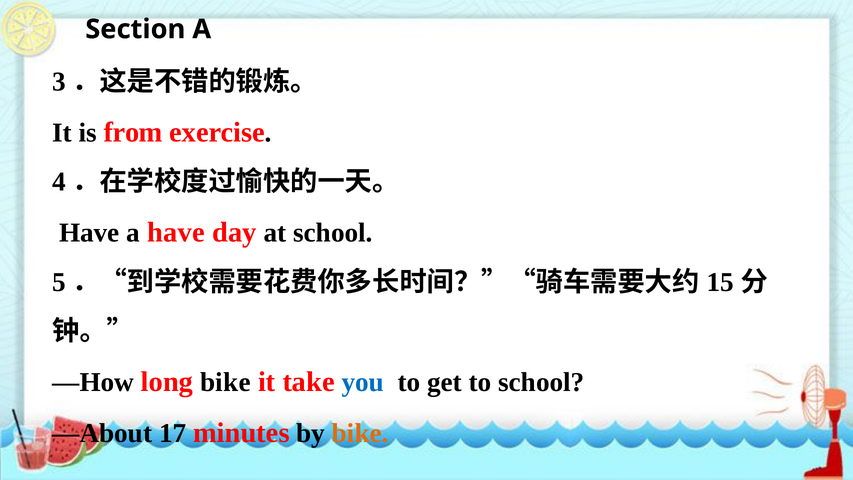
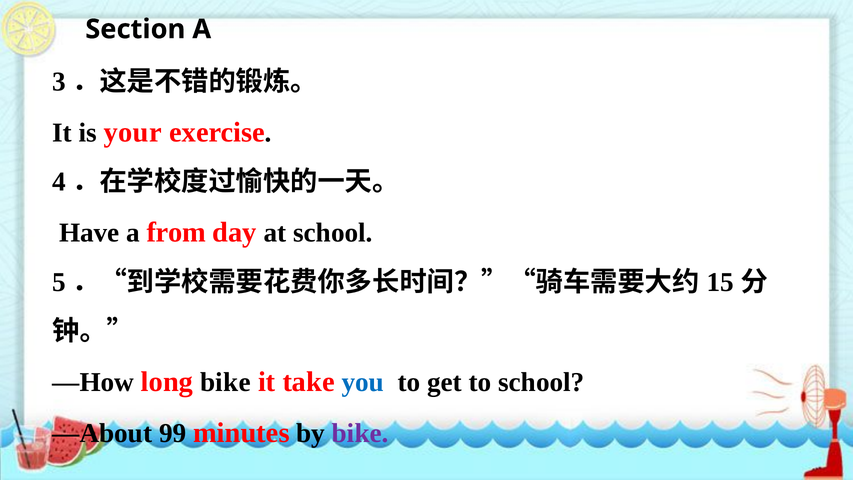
from: from -> your
a have: have -> from
17: 17 -> 99
bike at (360, 433) colour: orange -> purple
